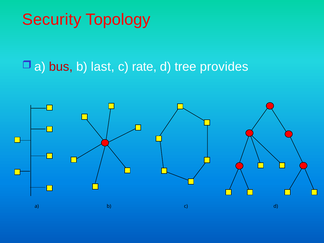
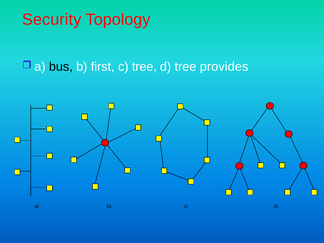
bus colour: red -> black
last: last -> first
c rate: rate -> tree
